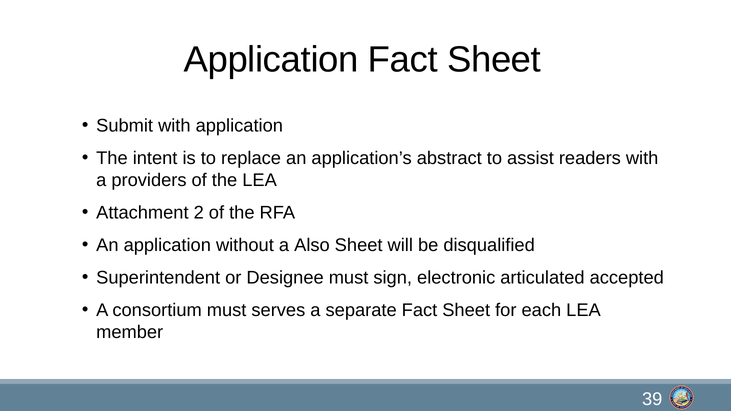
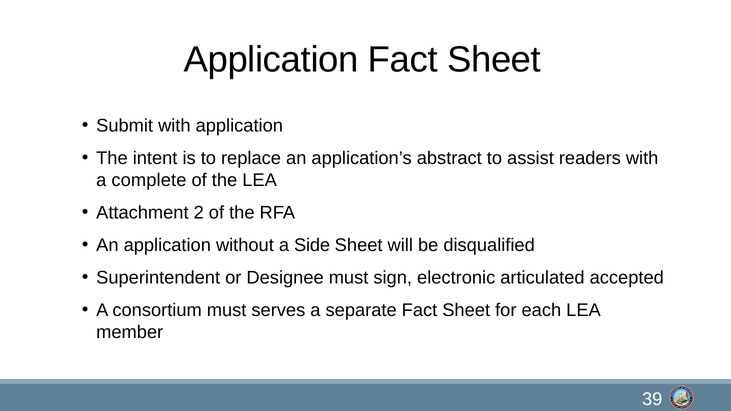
providers: providers -> complete
Also: Also -> Side
